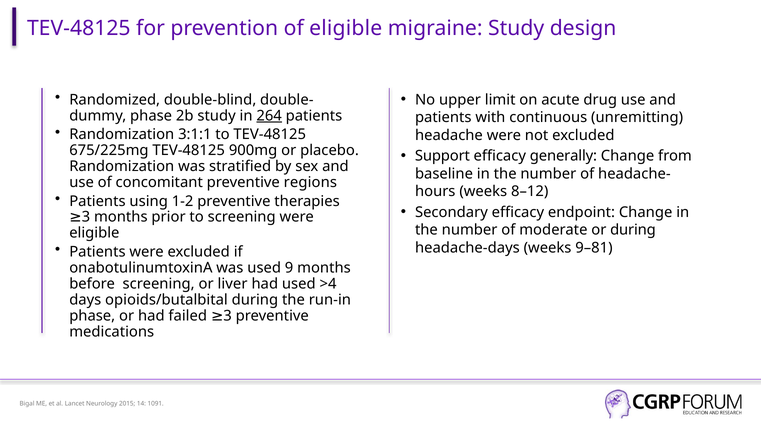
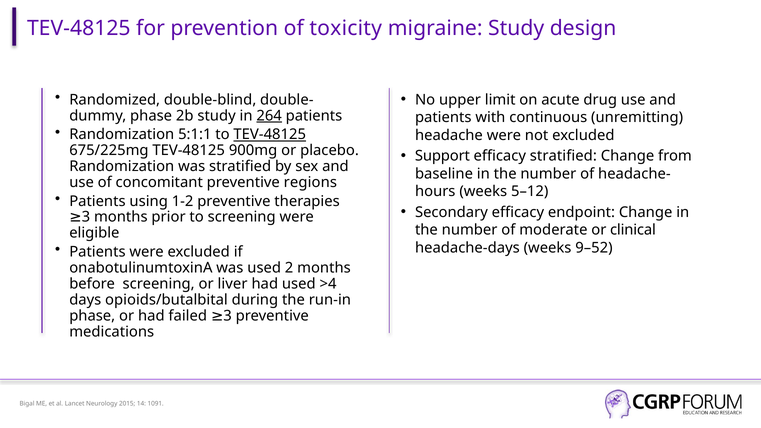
of eligible: eligible -> toxicity
3:1:1: 3:1:1 -> 5:1:1
TEV-48125 at (270, 134) underline: none -> present
efficacy generally: generally -> stratified
8–12: 8–12 -> 5–12
or during: during -> clinical
9–81: 9–81 -> 9–52
9: 9 -> 2
